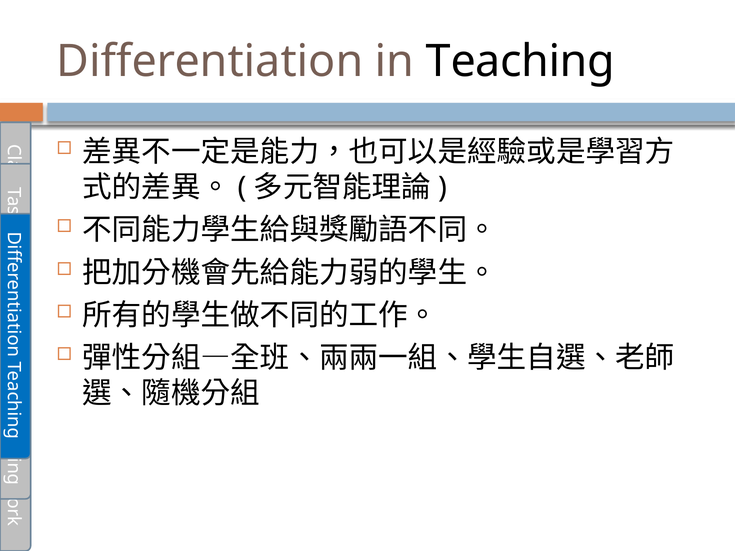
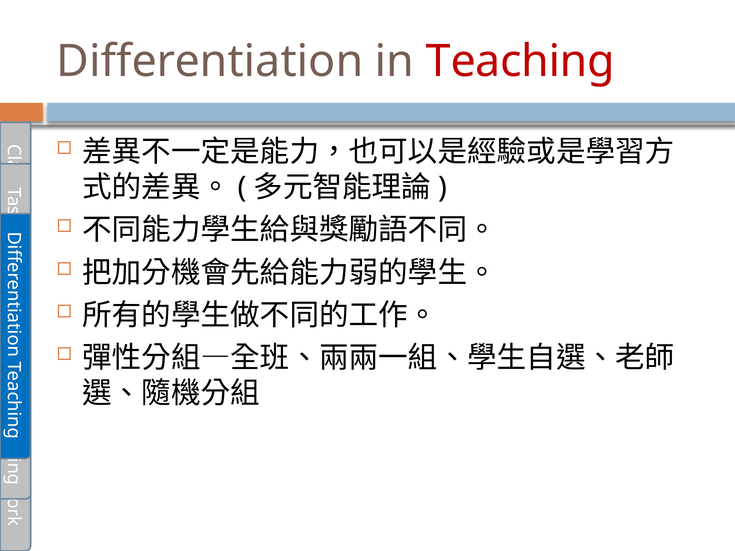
Teaching colour: black -> red
